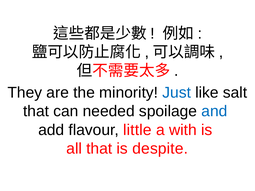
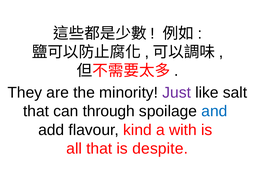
Just colour: blue -> purple
needed: needed -> through
little: little -> kind
